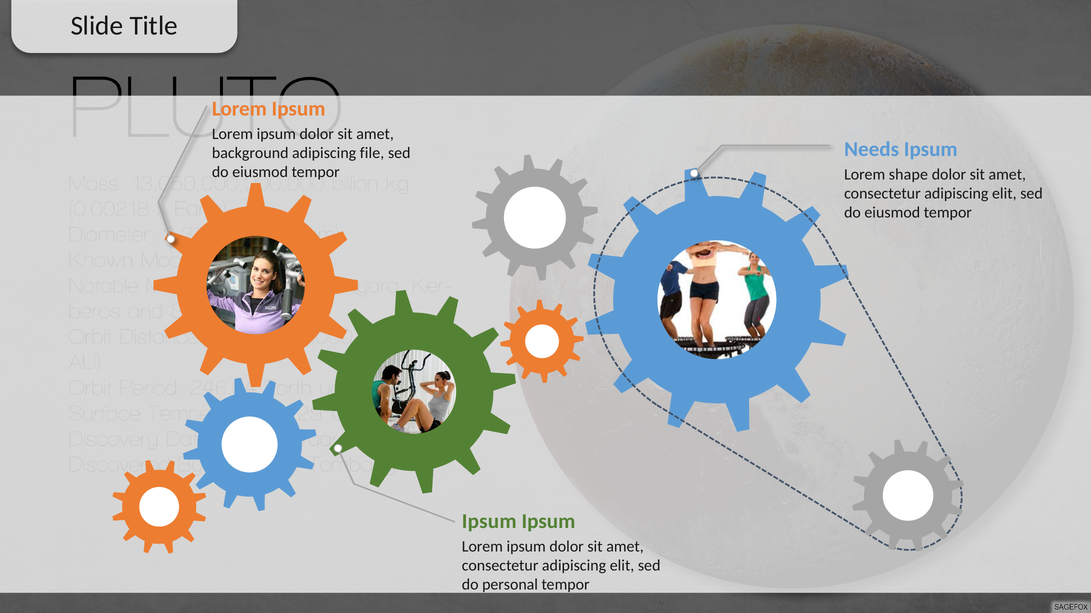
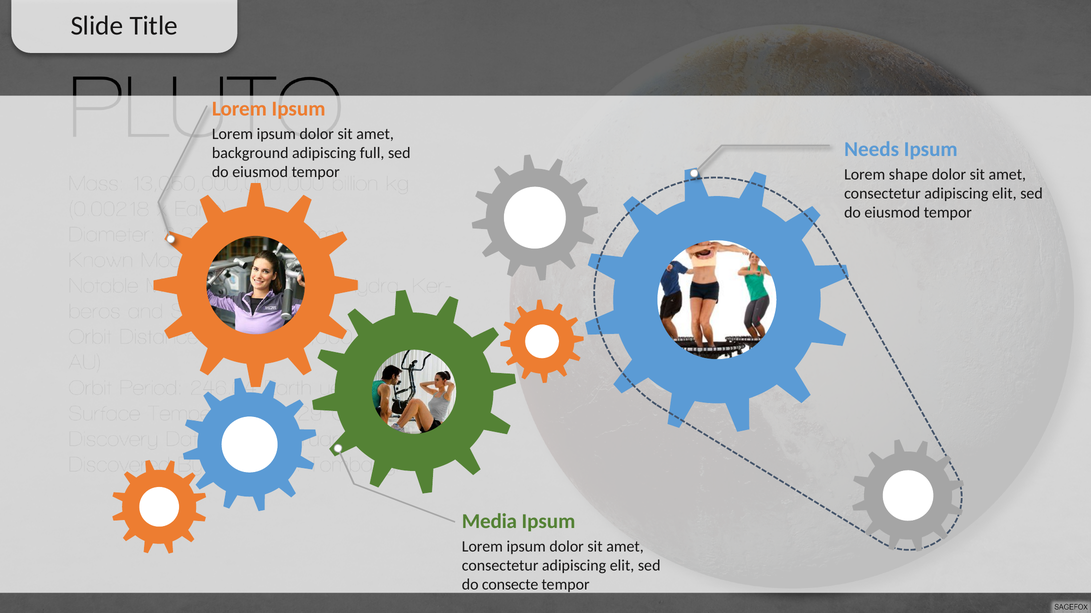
file: file -> full
Ipsum at (489, 522): Ipsum -> Media
personal: personal -> consecte
